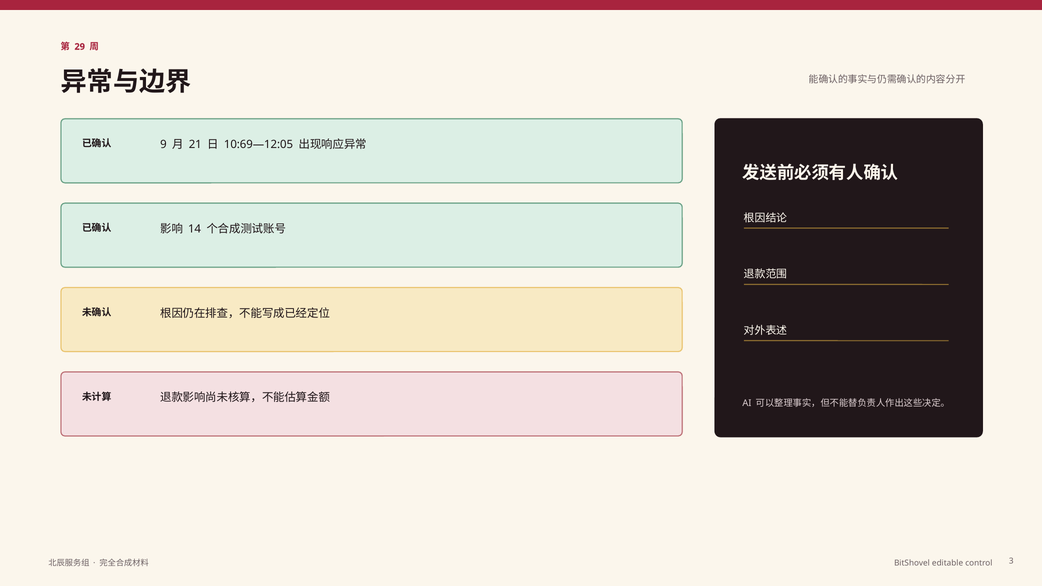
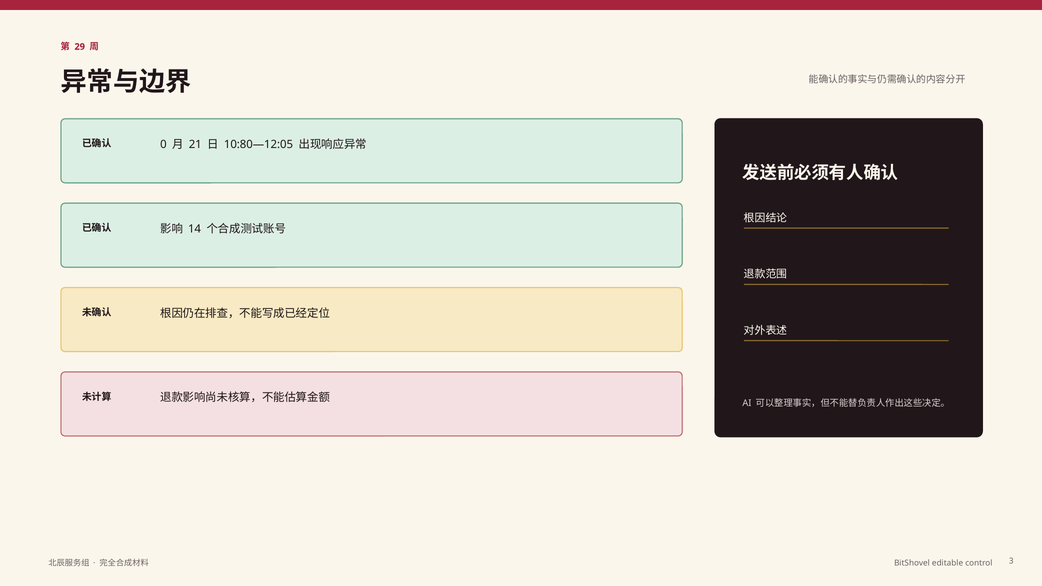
9: 9 -> 0
10:69—12:05: 10:69—12:05 -> 10:80—12:05
